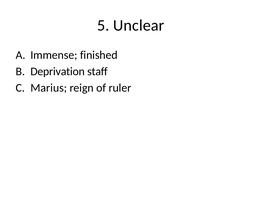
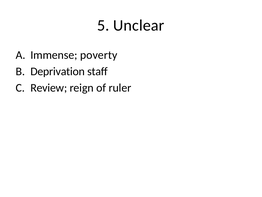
finished: finished -> poverty
Marius: Marius -> Review
